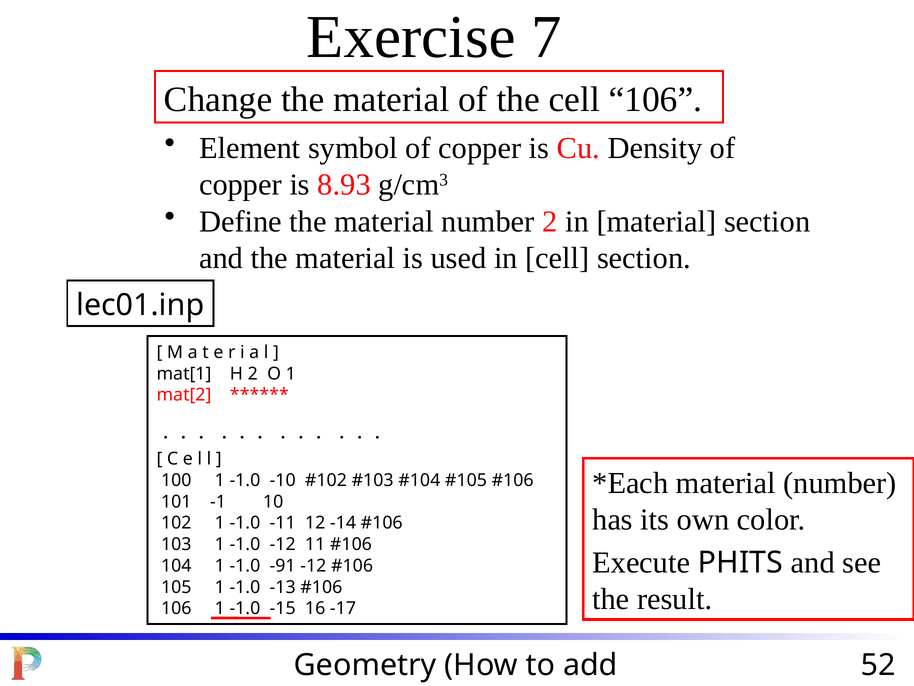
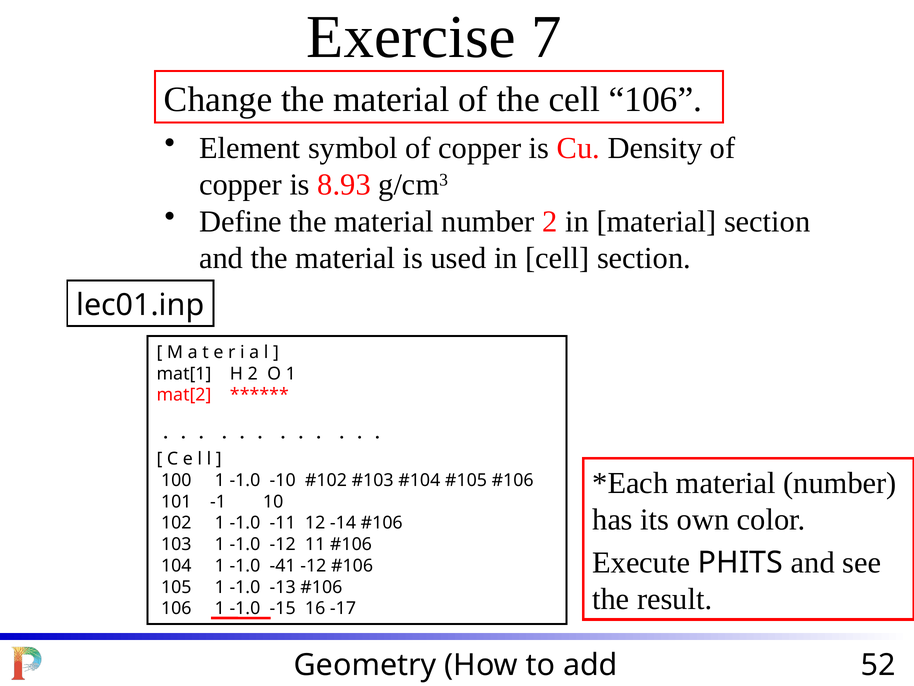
-91: -91 -> -41
